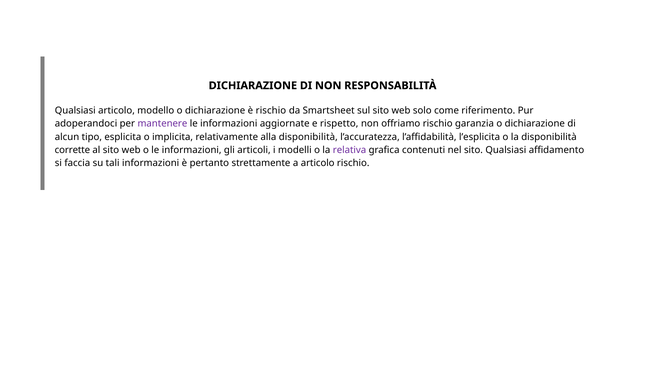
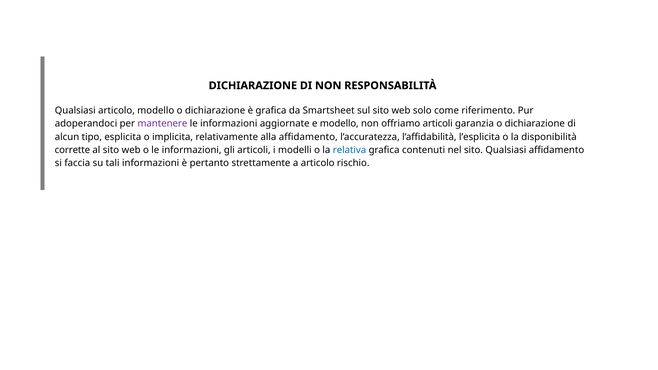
è rischio: rischio -> grafica
e rispetto: rispetto -> modello
offriamo rischio: rischio -> articoli
alla disponibilità: disponibilità -> affidamento
relativa colour: purple -> blue
